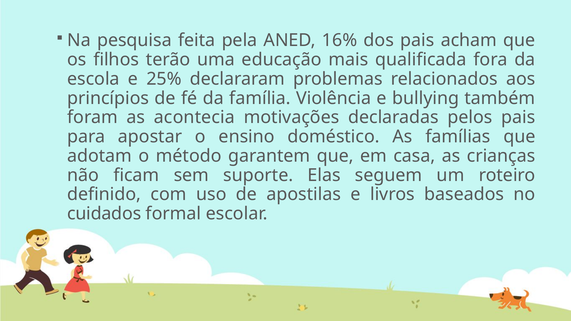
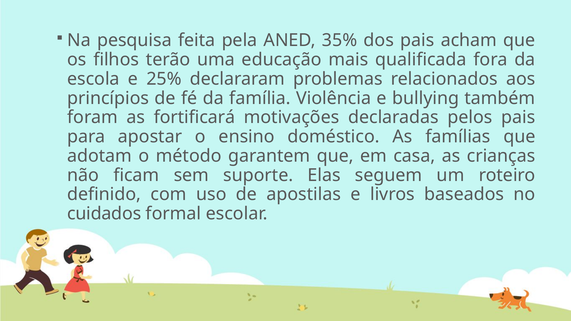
16%: 16% -> 35%
acontecia: acontecia -> fortificará
